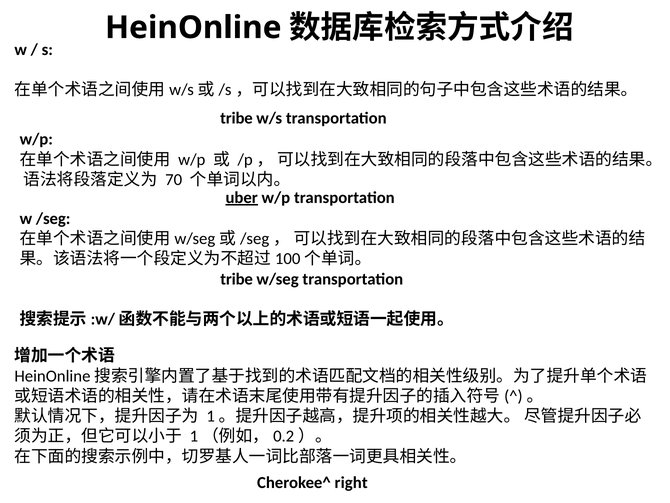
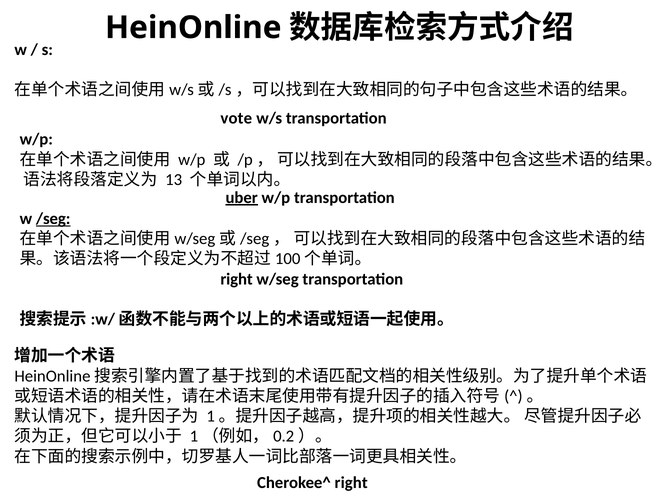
tribe at (236, 118): tribe -> vote
70: 70 -> 13
/seg underline: none -> present
tribe at (237, 279): tribe -> right
